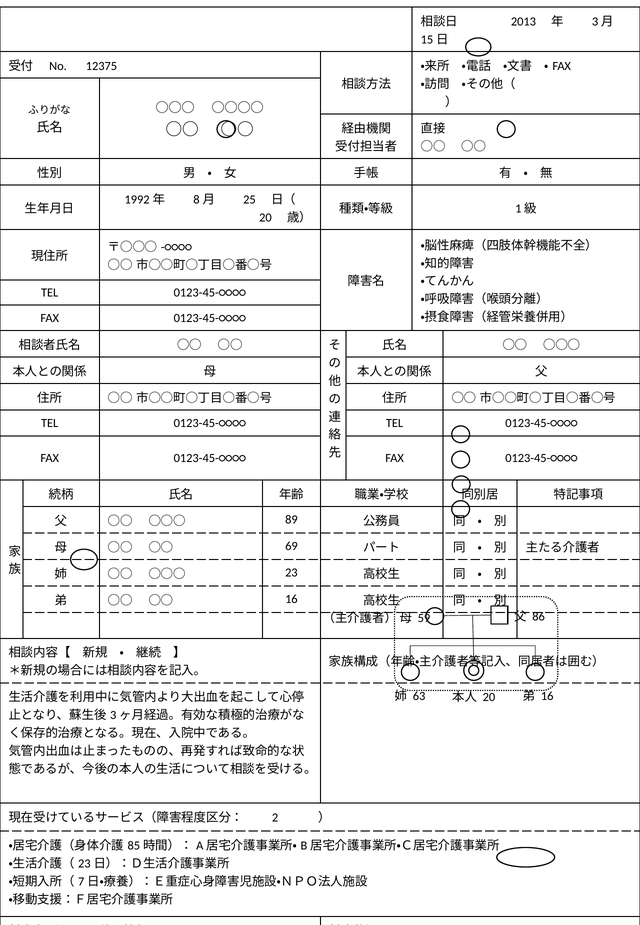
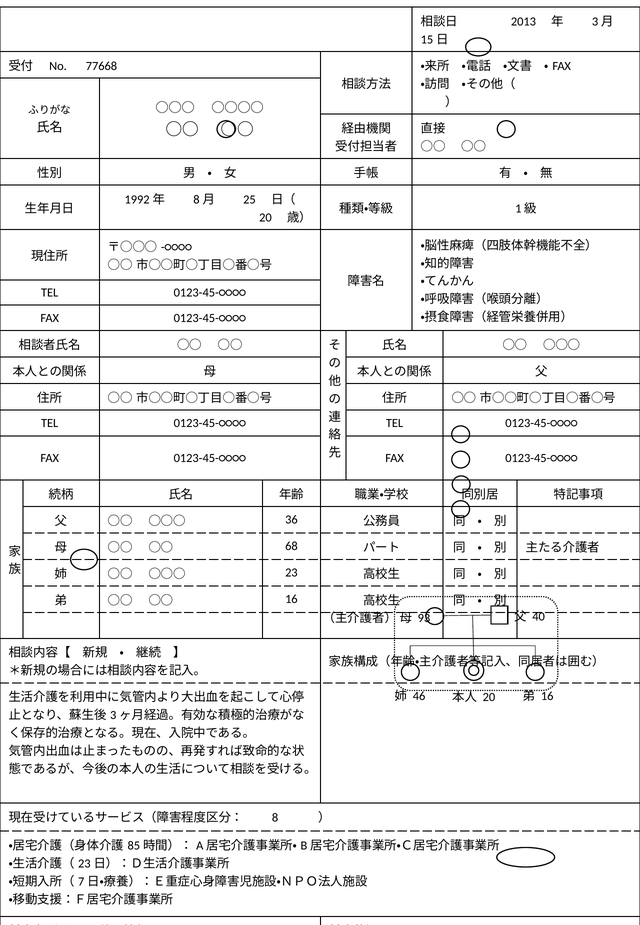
12375: 12375 -> 77668
89: 89 -> 36
69: 69 -> 68
86: 86 -> 40
59: 59 -> 93
63: 63 -> 46
2: 2 -> 8
